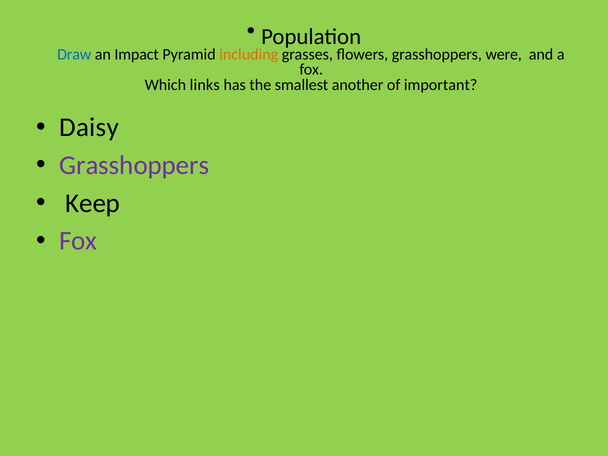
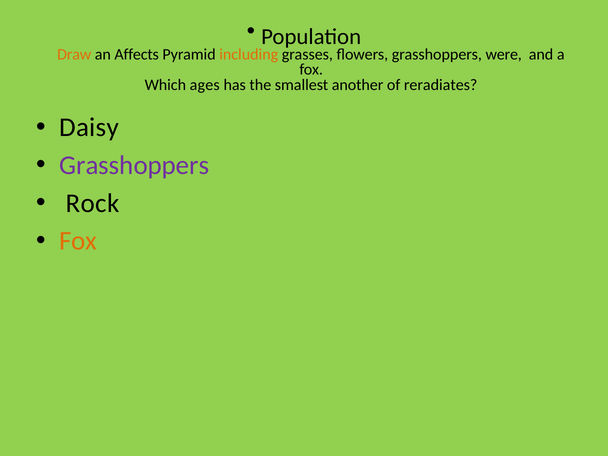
Draw colour: blue -> orange
Impact: Impact -> Affects
links: links -> ages
important: important -> reradiates
Keep: Keep -> Rock
Fox at (78, 241) colour: purple -> orange
